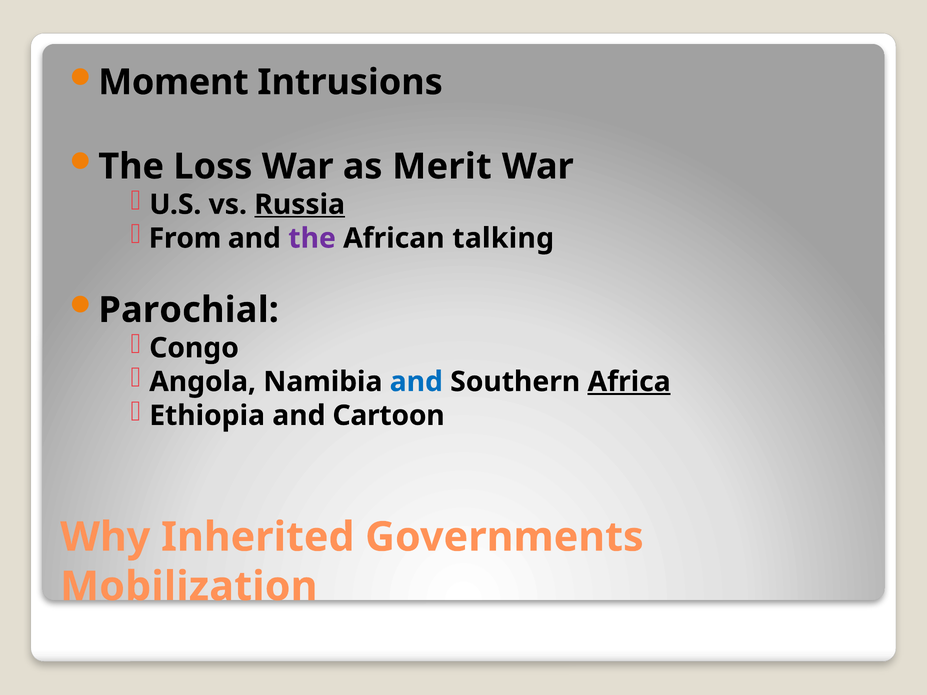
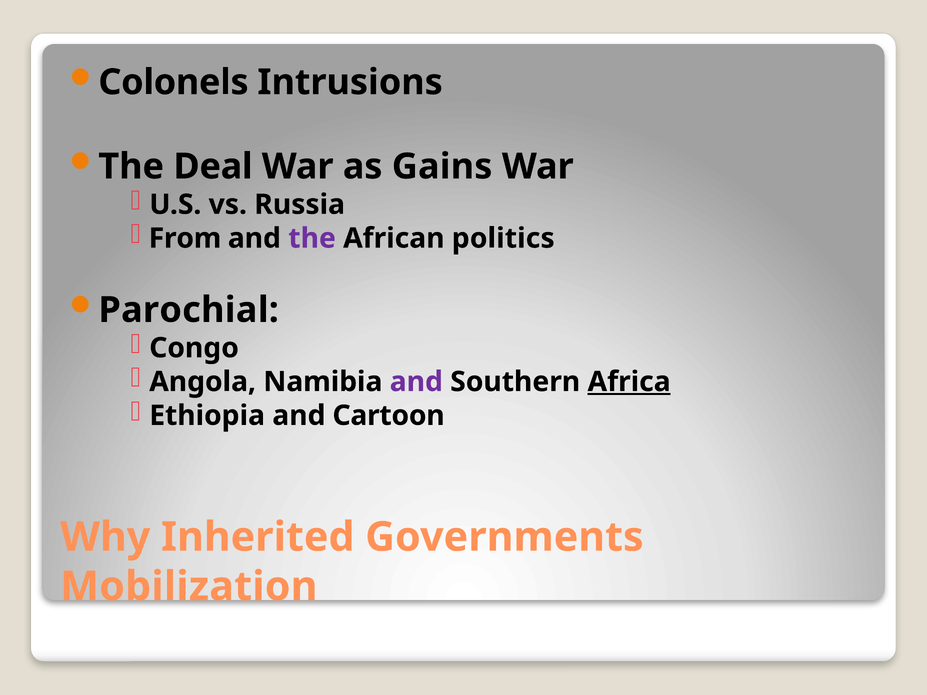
Moment: Moment -> Colonels
Loss: Loss -> Deal
Merit: Merit -> Gains
Russia underline: present -> none
talking: talking -> politics
and at (416, 382) colour: blue -> purple
